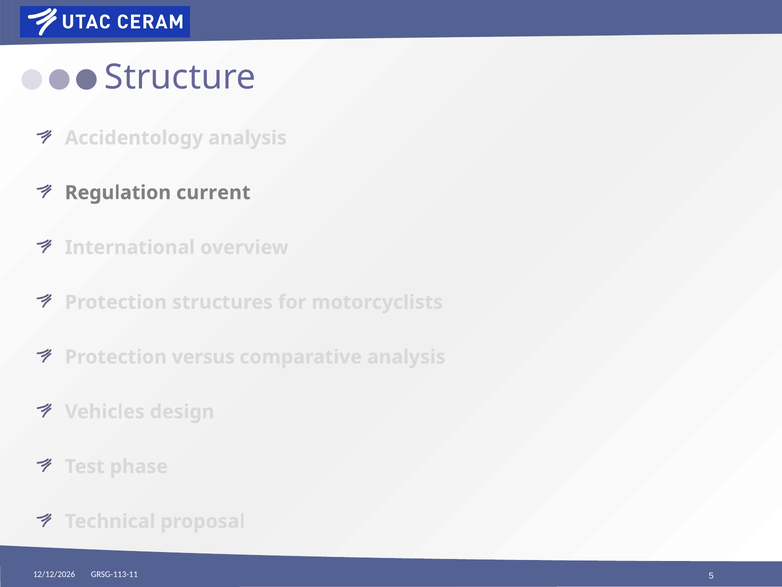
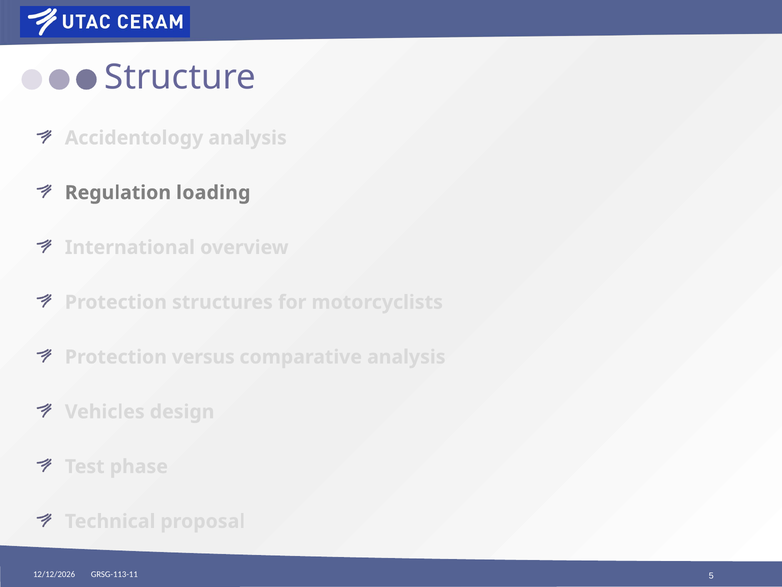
current: current -> loading
